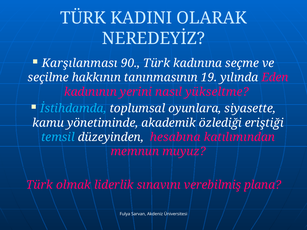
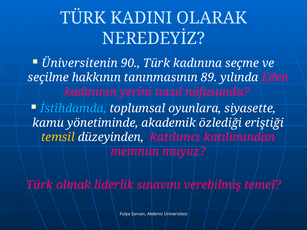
Karşılanması: Karşılanması -> Üniversitenin
19: 19 -> 89
yükseltme: yükseltme -> nüfusunda
temsil colour: light blue -> yellow
hesabına: hesabına -> katılımcı
plana: plana -> temel
